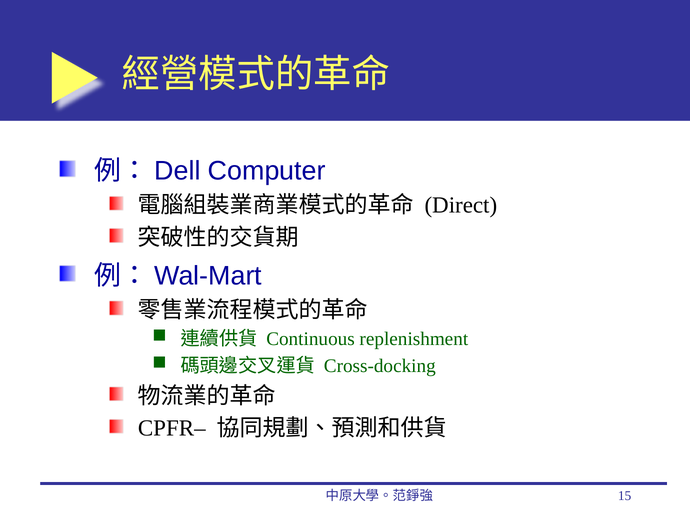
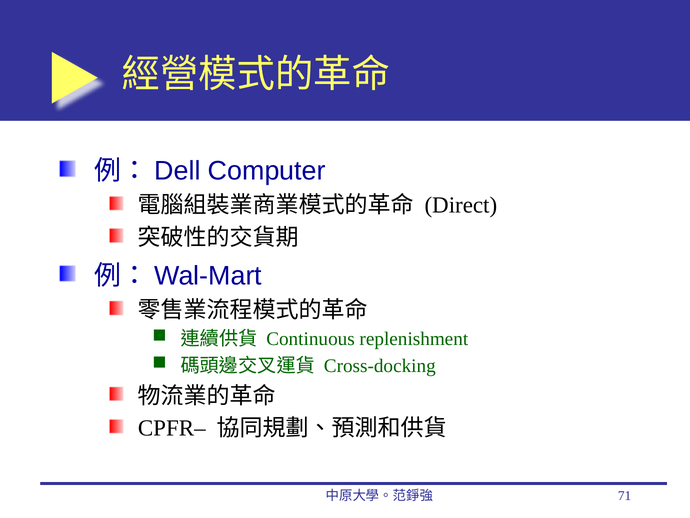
15: 15 -> 71
